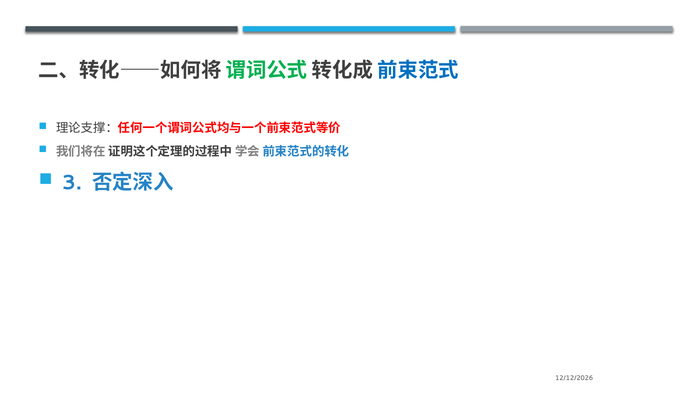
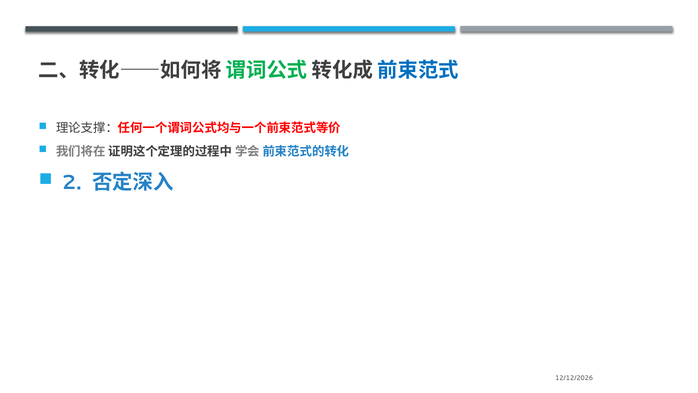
3: 3 -> 2
